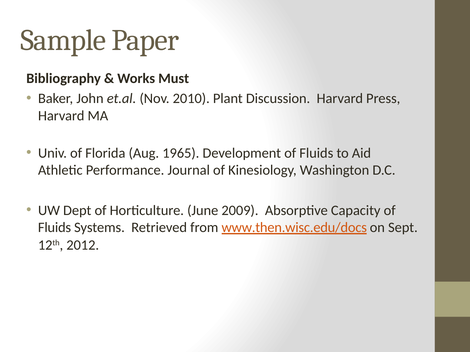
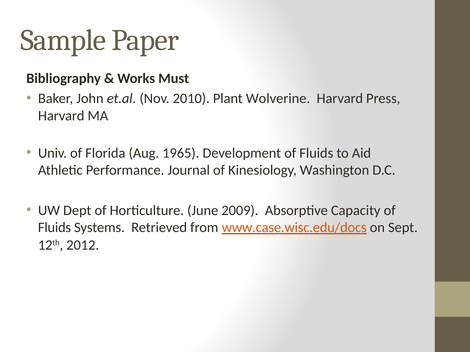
Discussion: Discussion -> Wolverine
www.then.wisc.edu/docs: www.then.wisc.edu/docs -> www.case.wisc.edu/docs
